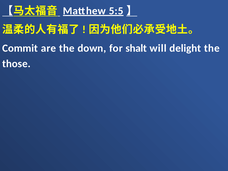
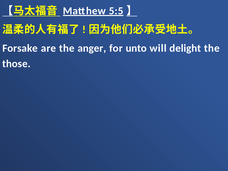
Commit: Commit -> Forsake
down: down -> anger
shalt: shalt -> unto
